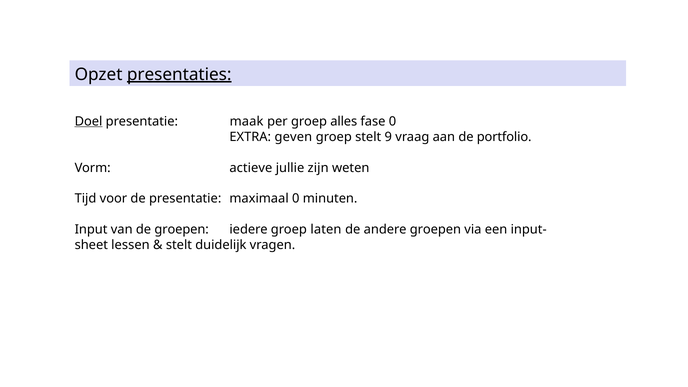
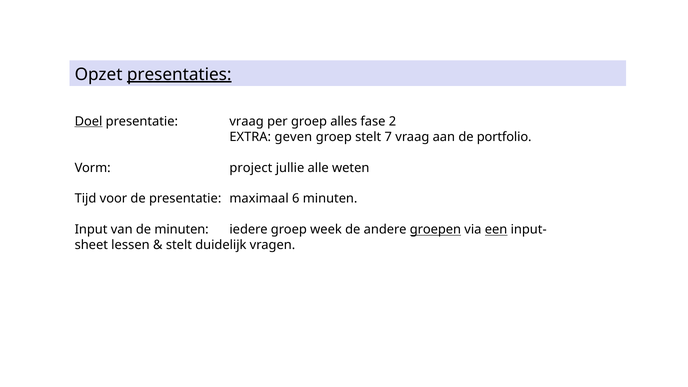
presentatie maak: maak -> vraag
fase 0: 0 -> 2
9: 9 -> 7
actieve: actieve -> project
zijn: zijn -> alle
maximaal 0: 0 -> 6
de groepen: groepen -> minuten
laten: laten -> week
groepen at (435, 230) underline: none -> present
een underline: none -> present
